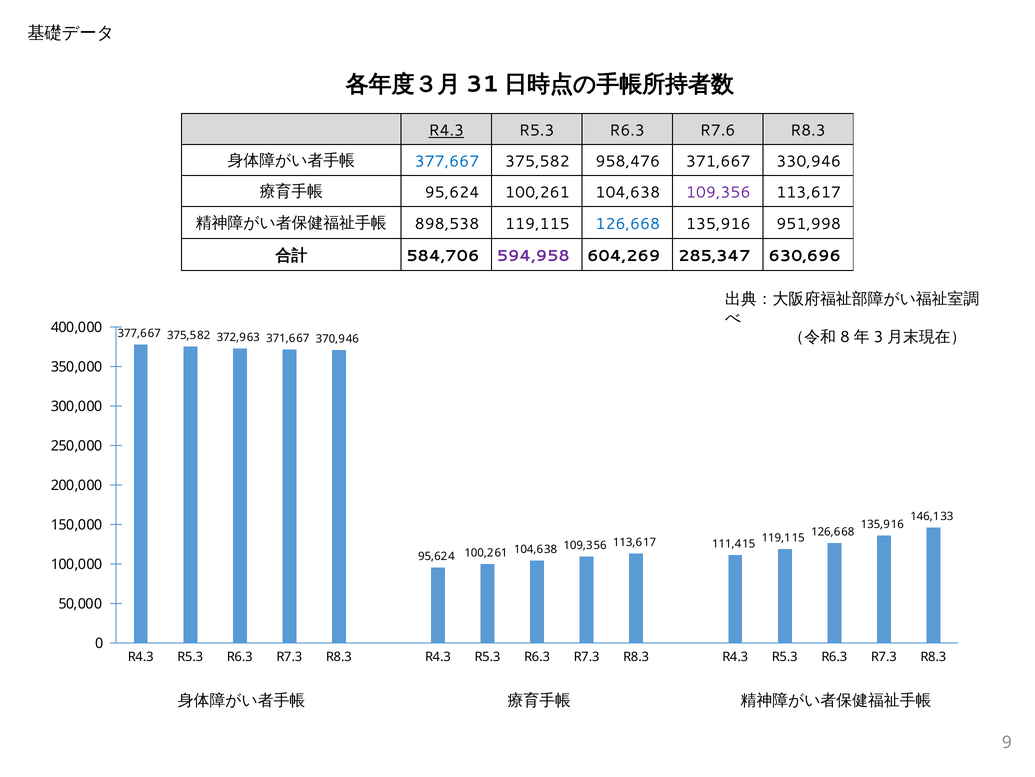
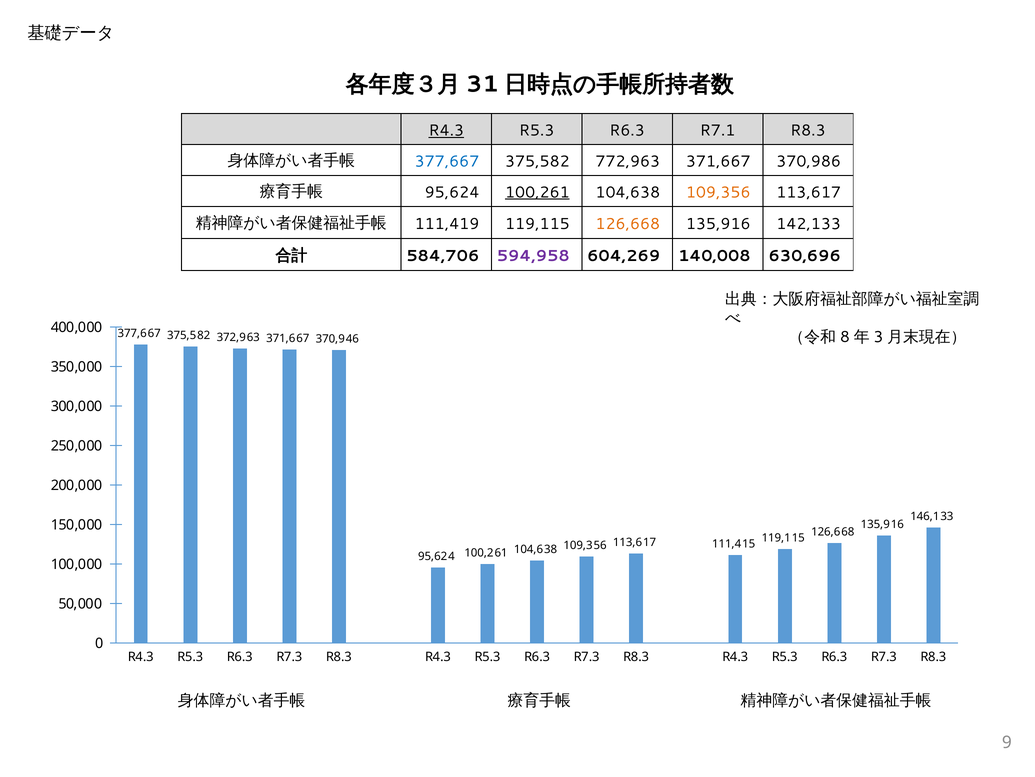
R7.6: R7.6 -> R7.1
958,476: 958,476 -> 772,963
330,946: 330,946 -> 370,986
100,261 at (537, 192) underline: none -> present
109,356 at (718, 192) colour: purple -> orange
898,538: 898,538 -> 111,419
126,668 at (628, 224) colour: blue -> orange
951,998: 951,998 -> 142,133
285,347: 285,347 -> 140,008
